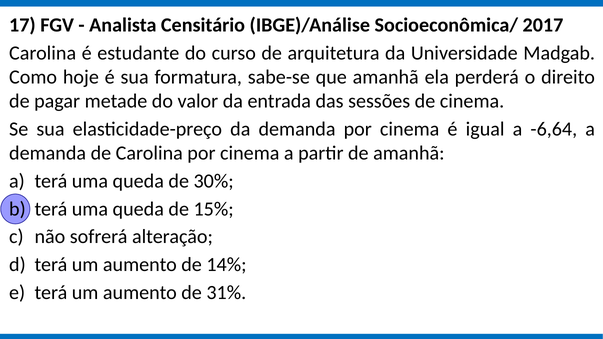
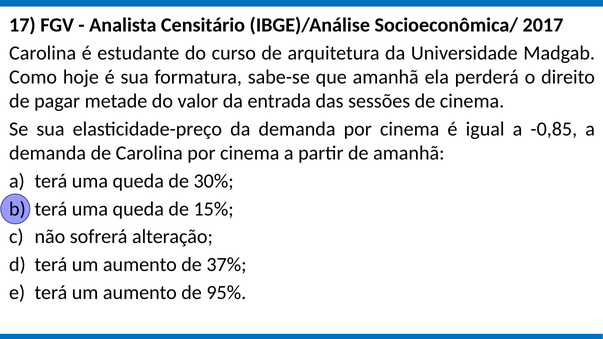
-6,64: -6,64 -> -0,85
14%: 14% -> 37%
31%: 31% -> 95%
